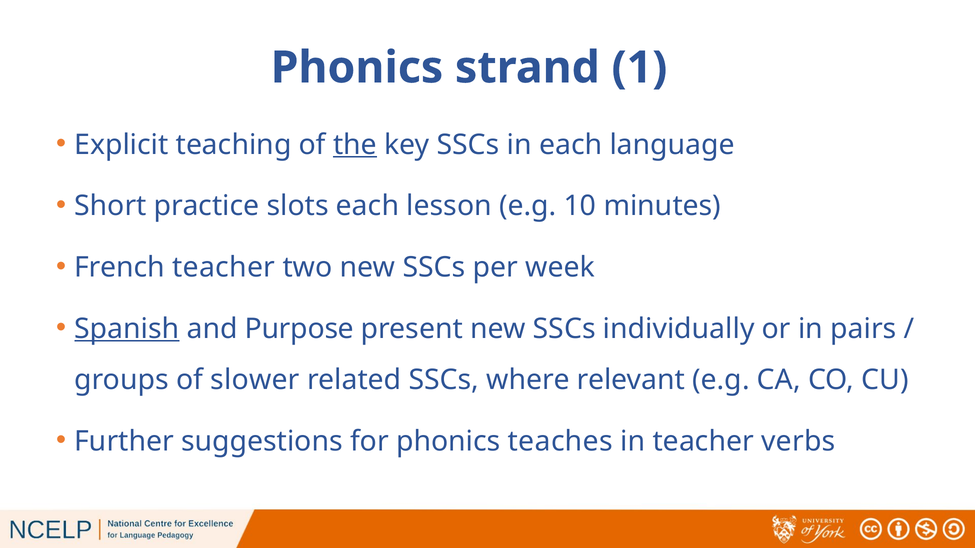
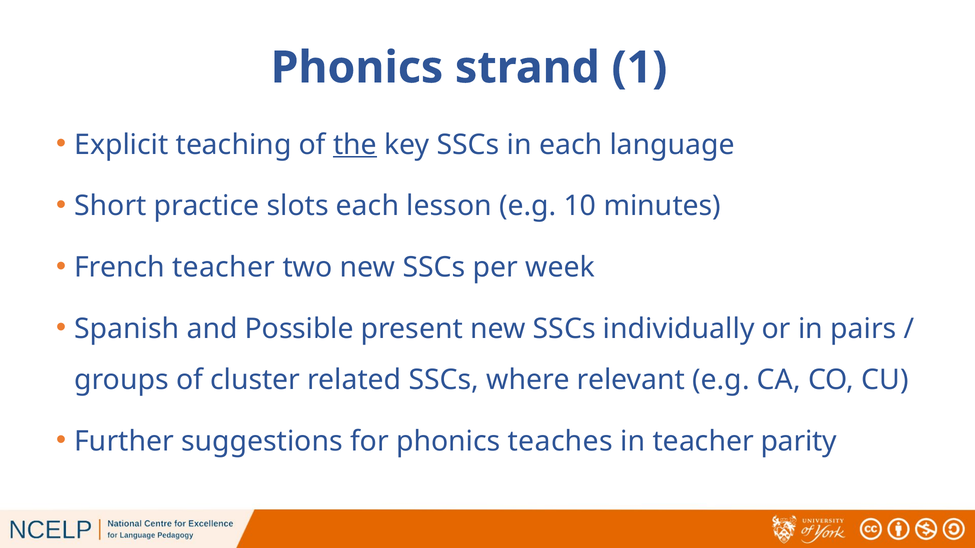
Spanish underline: present -> none
Purpose: Purpose -> Possible
slower: slower -> cluster
verbs: verbs -> parity
